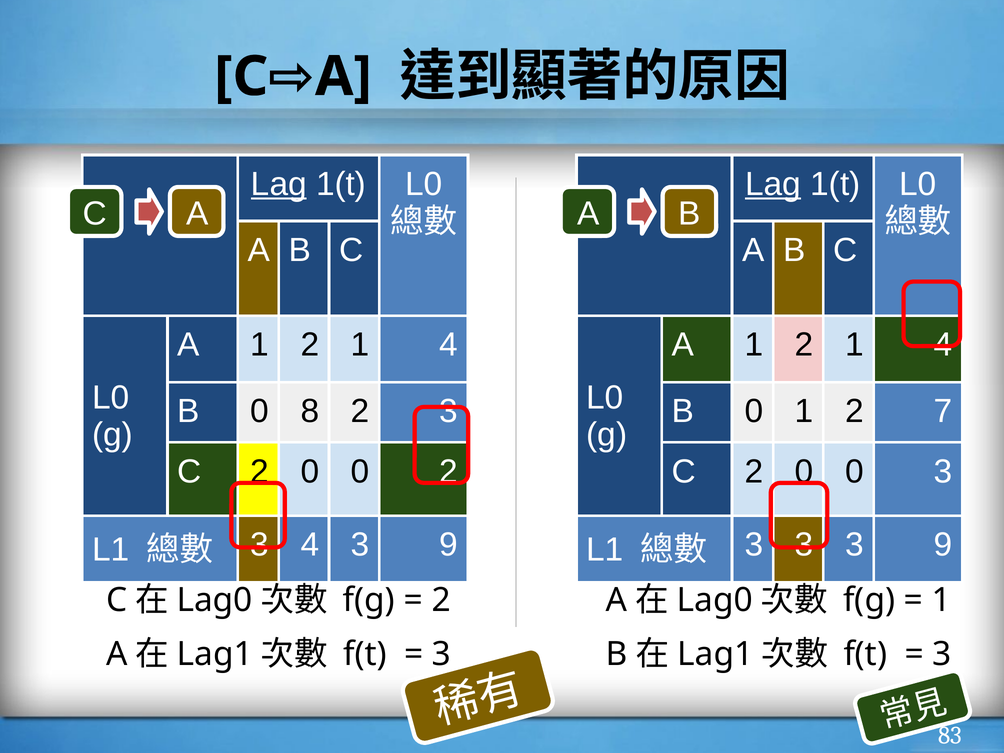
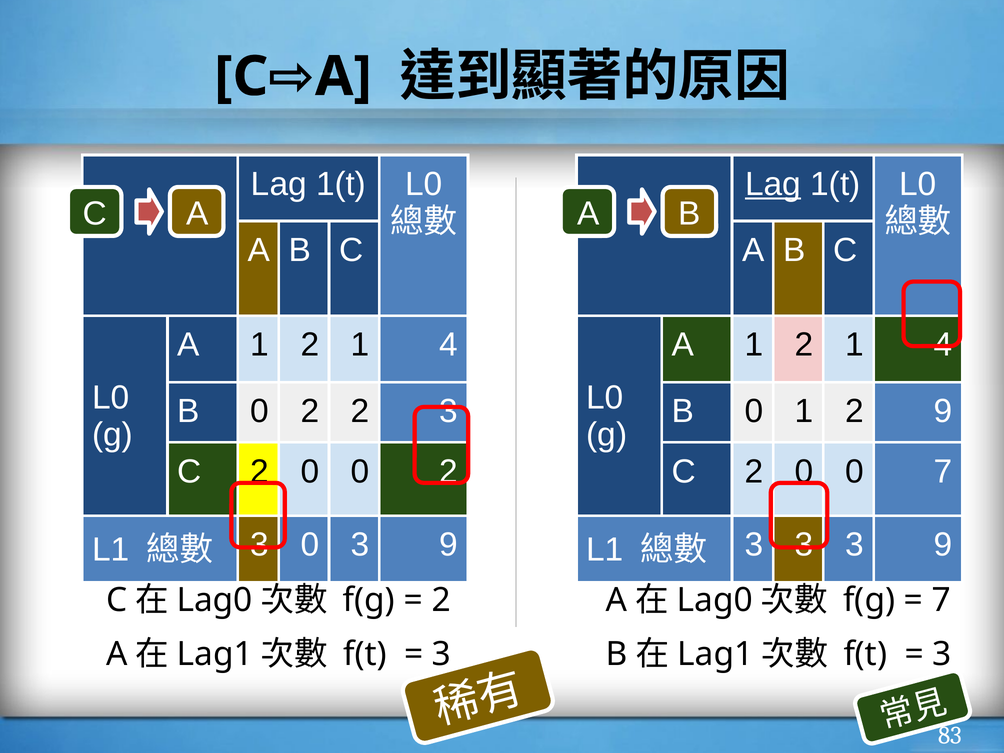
Lag at (279, 184) underline: present -> none
B 0 8: 8 -> 2
2 7: 7 -> 9
0 3: 3 -> 7
4 at (310, 545): 4 -> 0
1 at (941, 600): 1 -> 7
